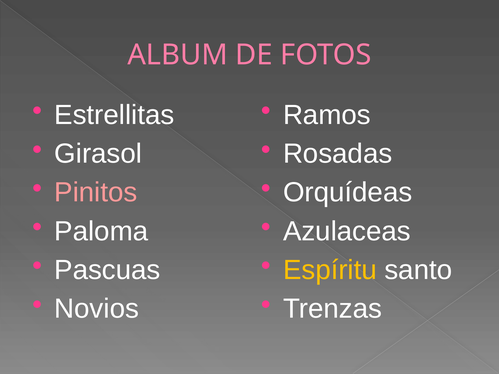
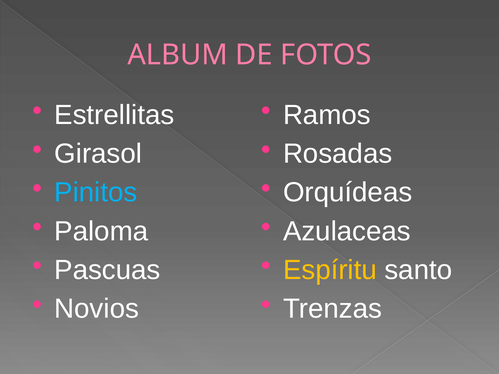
Pinitos colour: pink -> light blue
